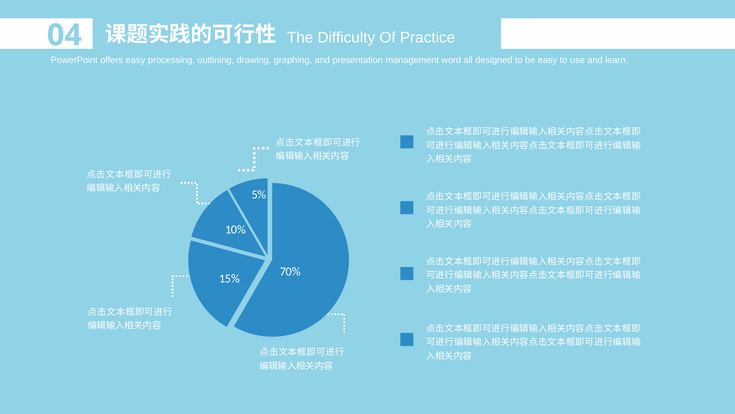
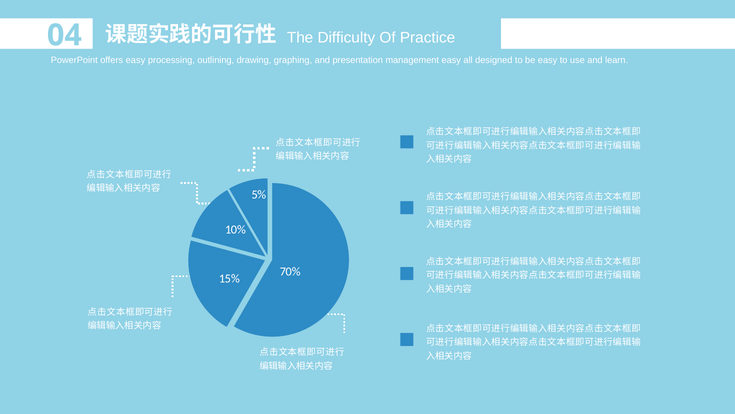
management word: word -> easy
